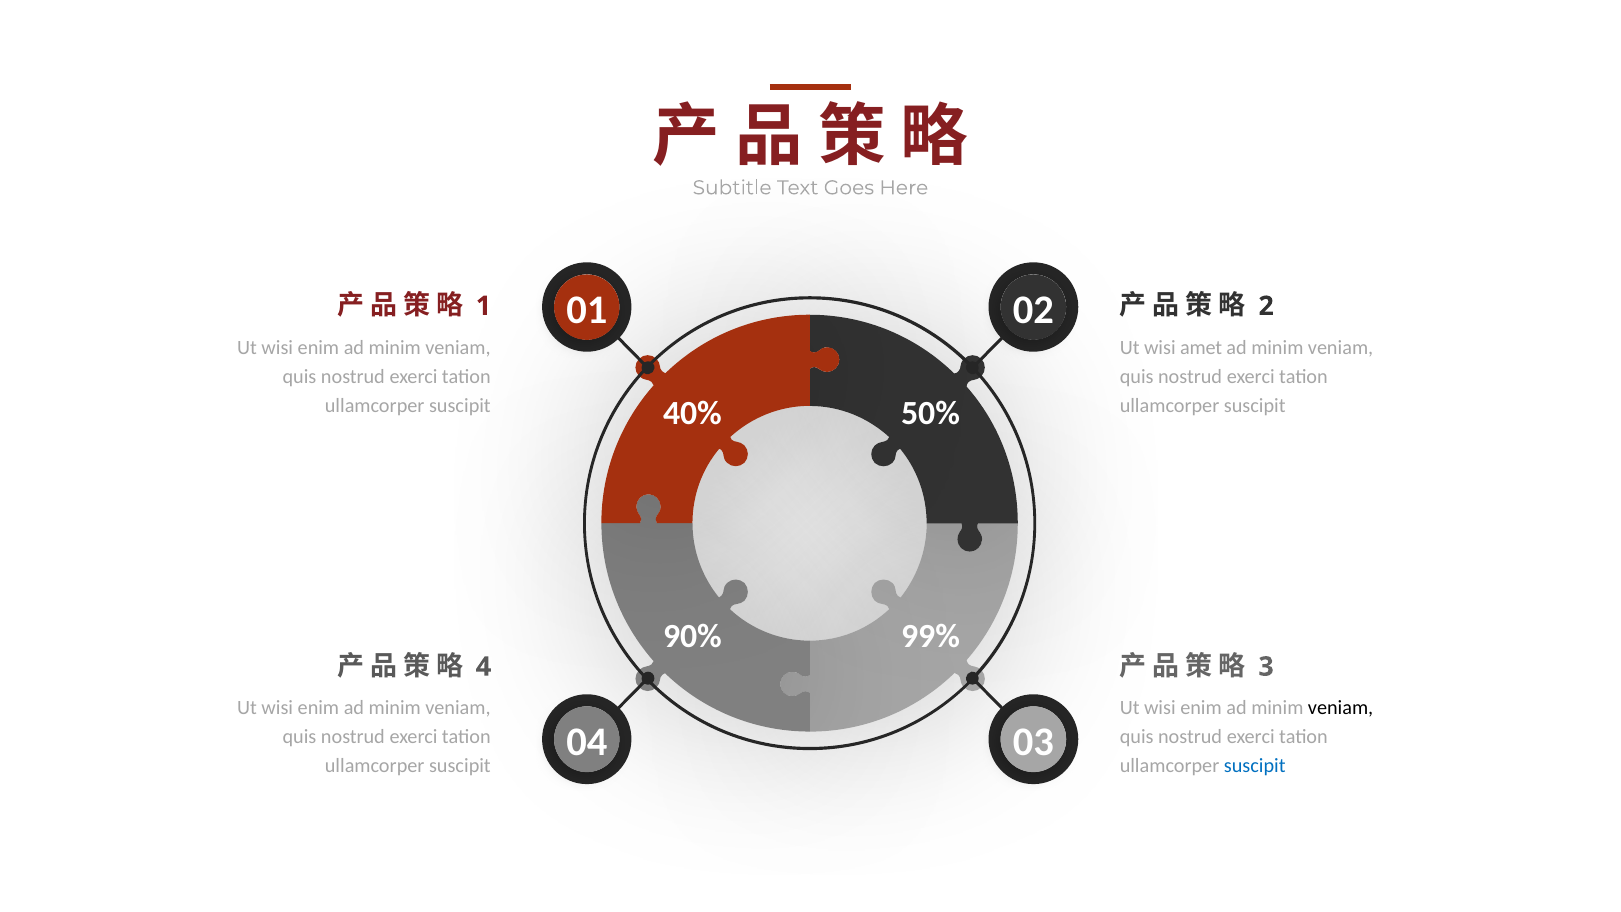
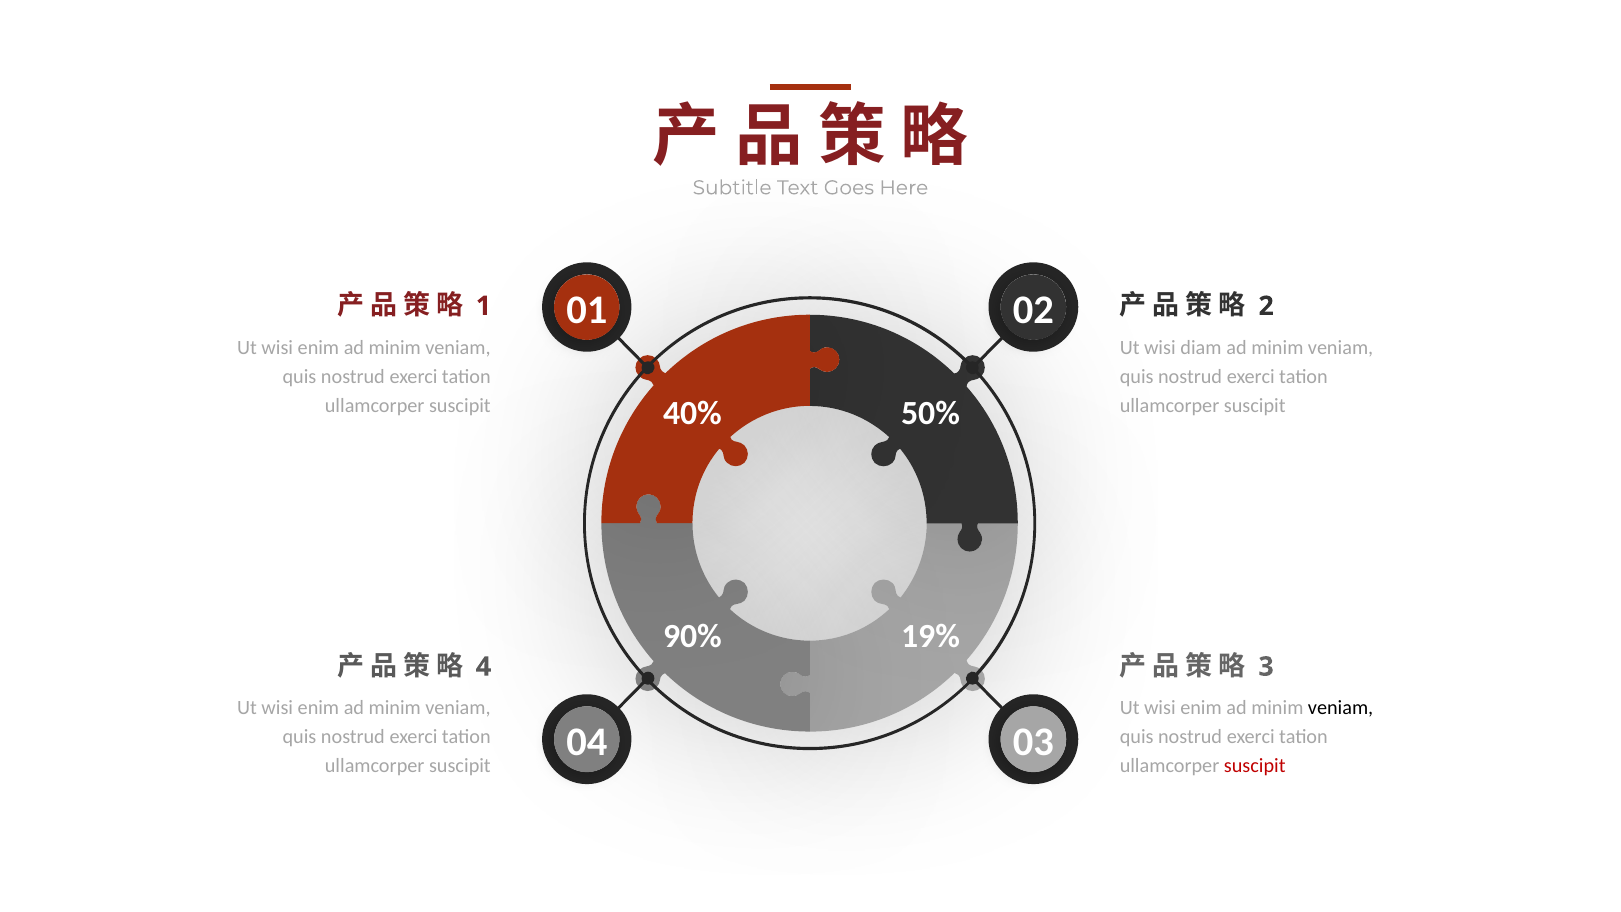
amet: amet -> diam
99%: 99% -> 19%
suscipit at (1255, 766) colour: blue -> red
